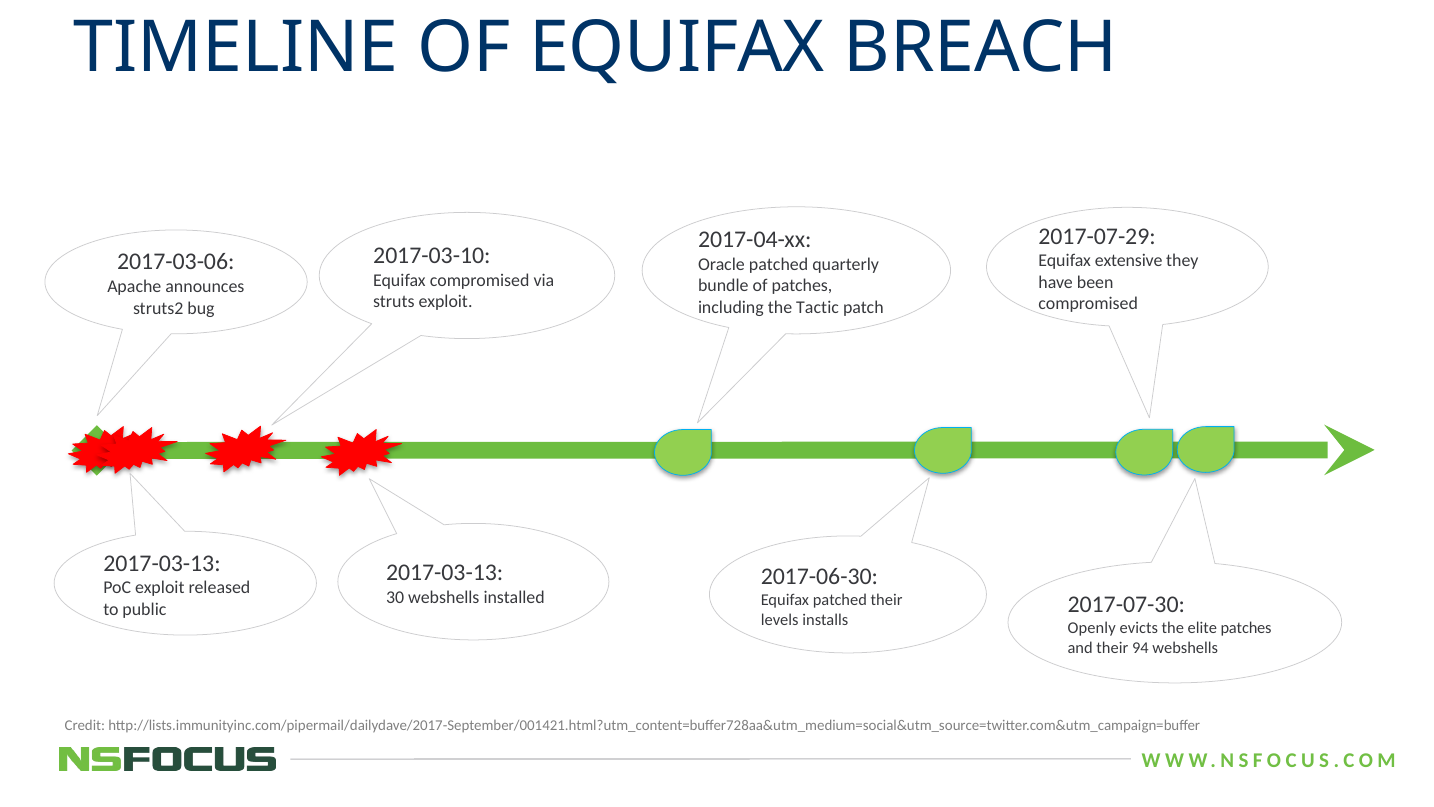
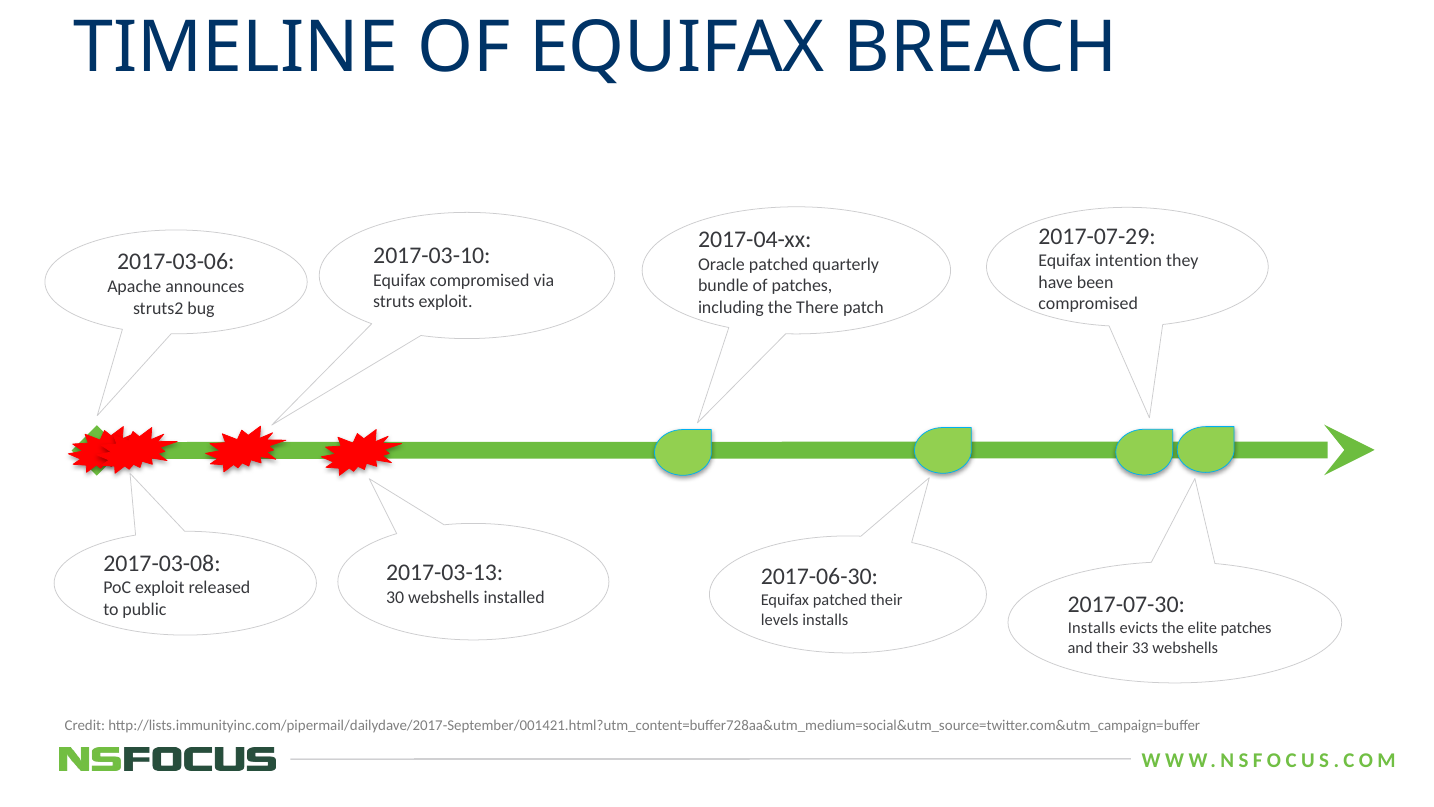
extensive: extensive -> intention
Tactic: Tactic -> There
2017-03-13 at (162, 563): 2017-03-13 -> 2017-03-08
Openly at (1092, 628): Openly -> Installs
94: 94 -> 33
